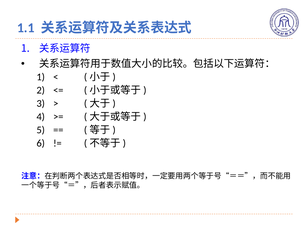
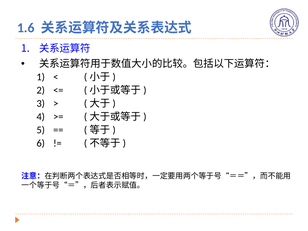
1.1: 1.1 -> 1.6
